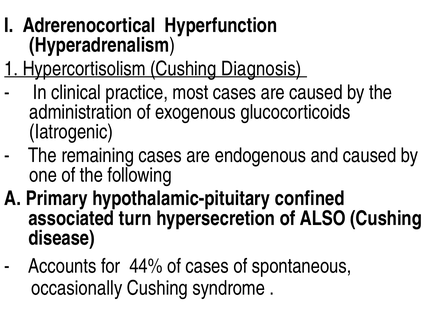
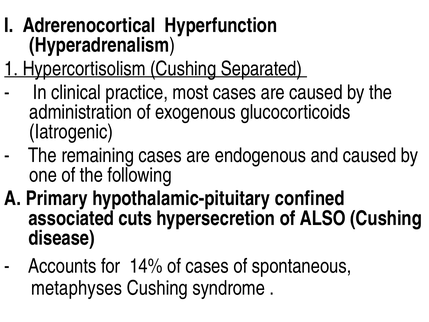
Diagnosis: Diagnosis -> Separated
turn: turn -> cuts
44%: 44% -> 14%
occasionally: occasionally -> metaphyses
